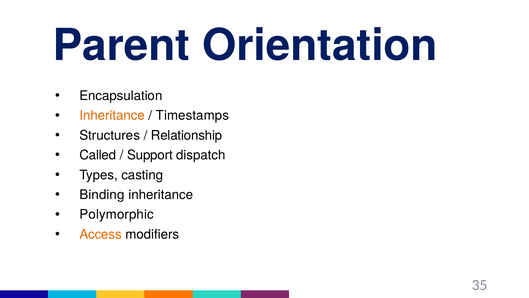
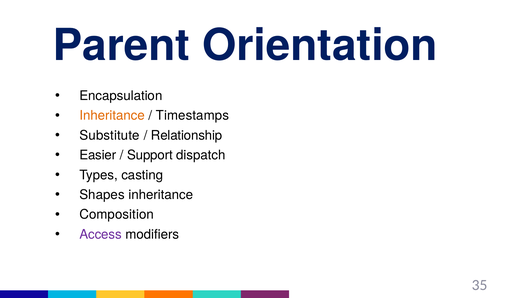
Structures: Structures -> Substitute
Called: Called -> Easier
Binding: Binding -> Shapes
Polymorphic: Polymorphic -> Composition
Access colour: orange -> purple
